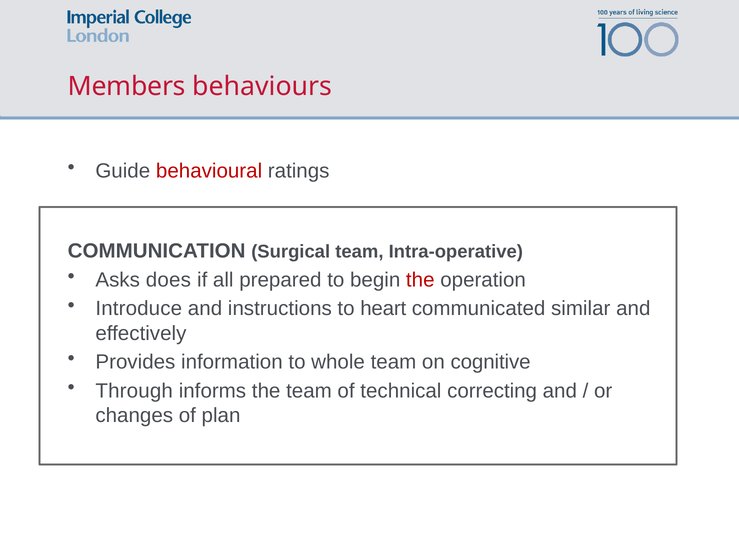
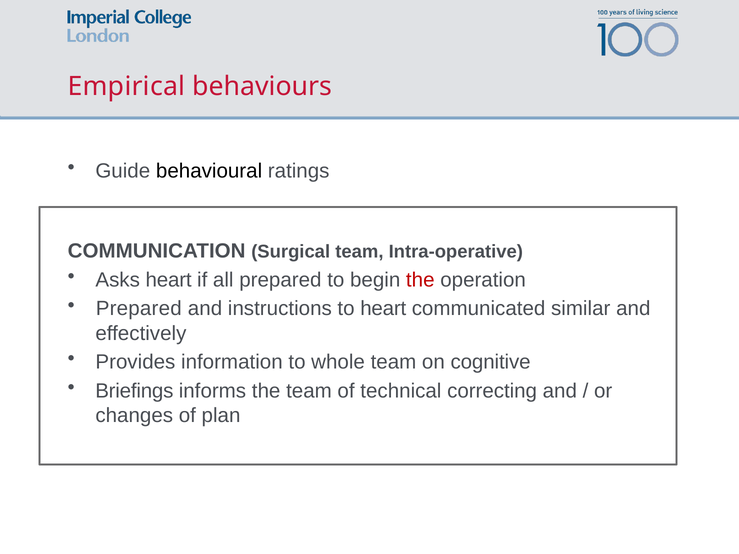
Members: Members -> Empirical
behavioural colour: red -> black
Asks does: does -> heart
Introduce at (139, 309): Introduce -> Prepared
Through: Through -> Briefings
